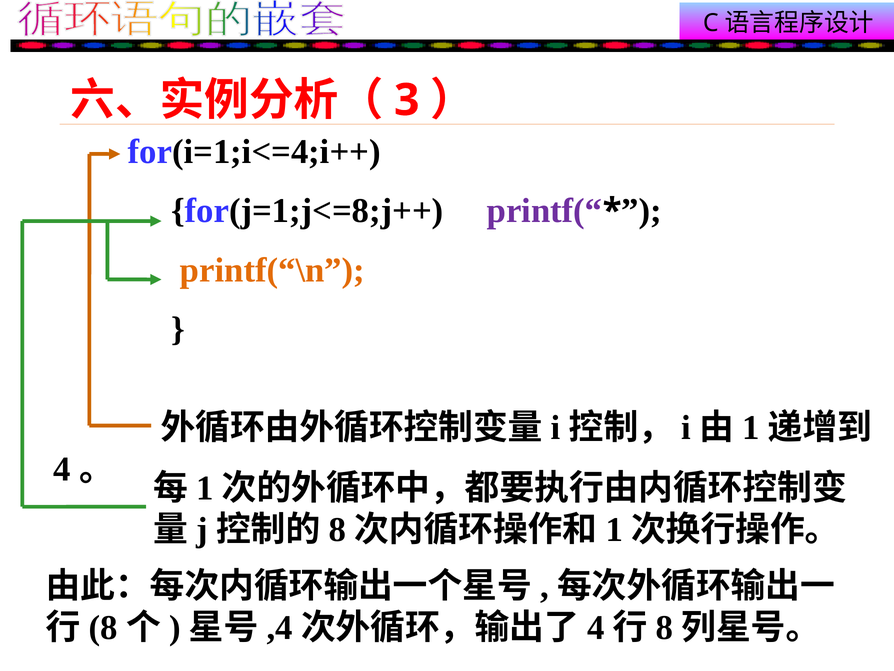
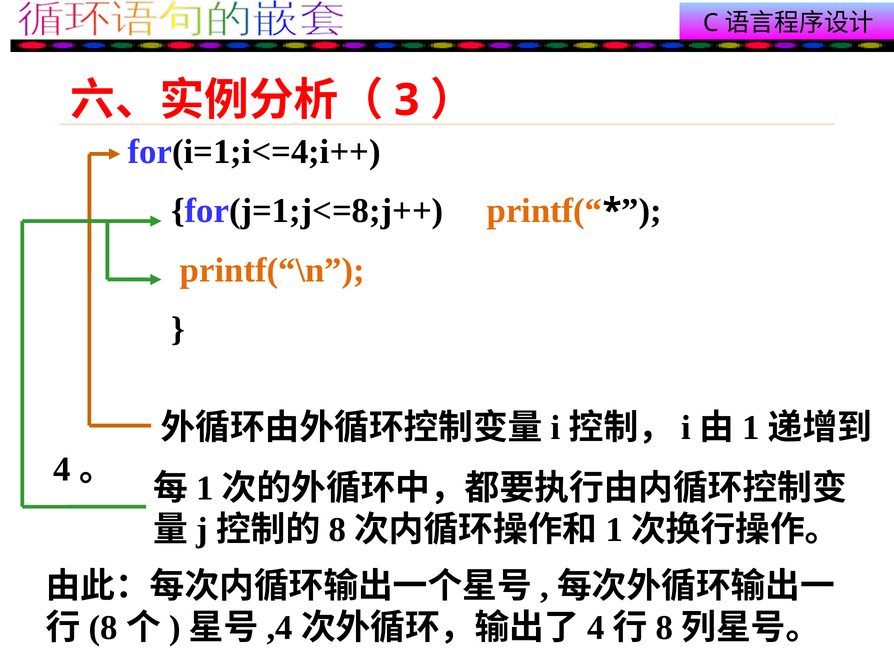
printf(“ colour: purple -> orange
